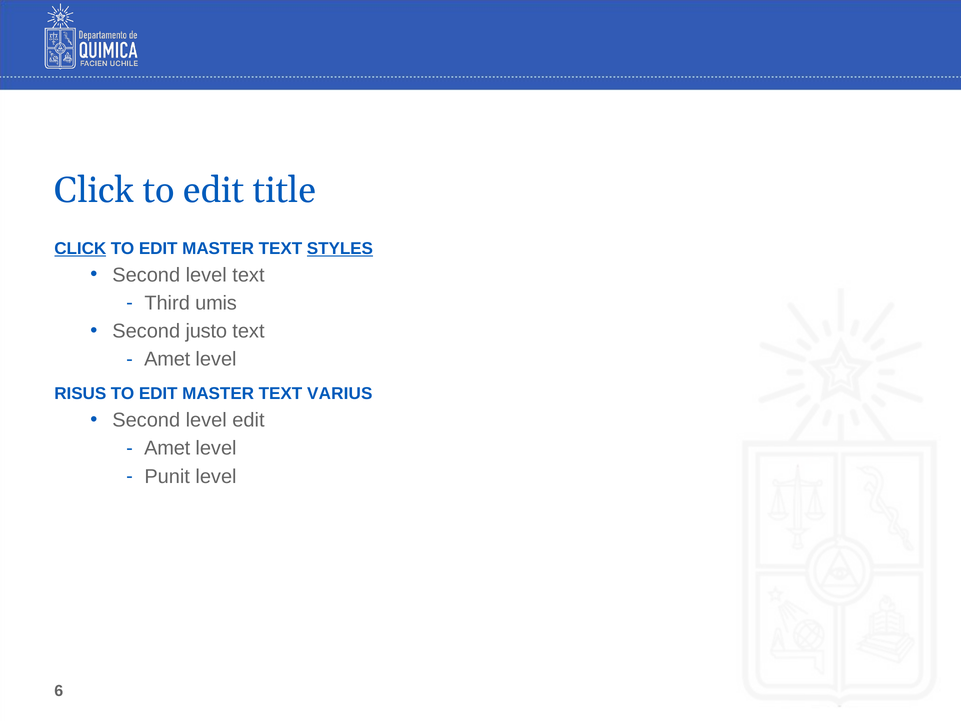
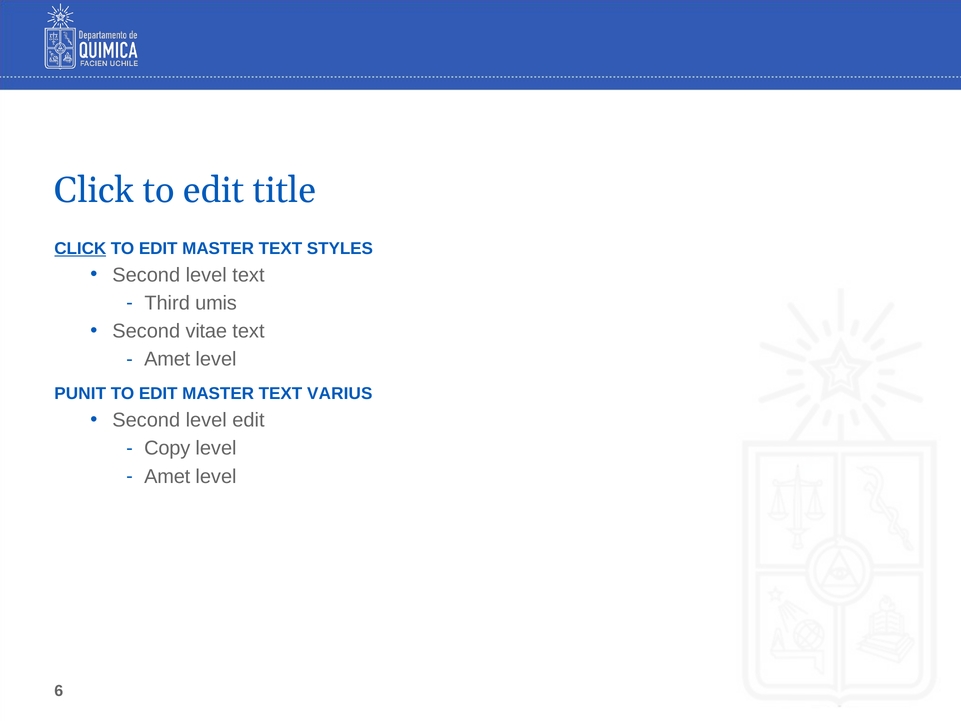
STYLES underline: present -> none
justo: justo -> vitae
RISUS: RISUS -> PUNIT
Amet at (167, 448): Amet -> Copy
Punit at (167, 476): Punit -> Amet
